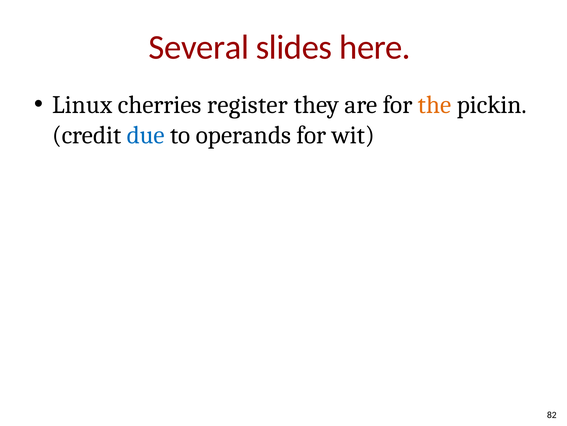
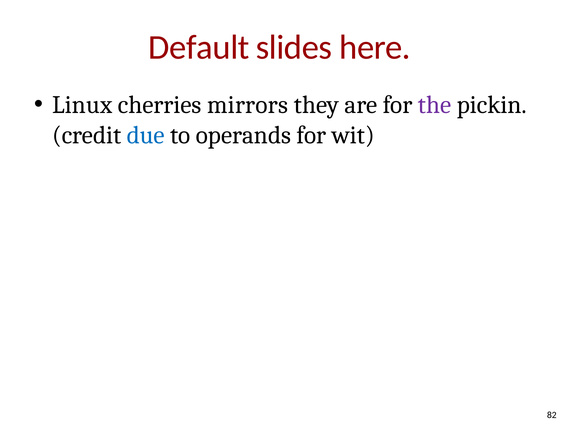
Several: Several -> Default
register: register -> mirrors
the colour: orange -> purple
